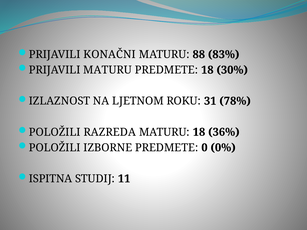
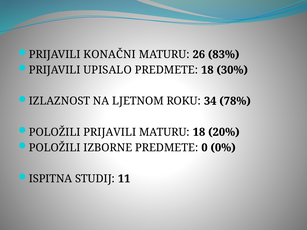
88: 88 -> 26
PRIJAVILI MATURU: MATURU -> UPISALO
31: 31 -> 34
POLOŽILI RAZREDA: RAZREDA -> PRIJAVILI
36%: 36% -> 20%
